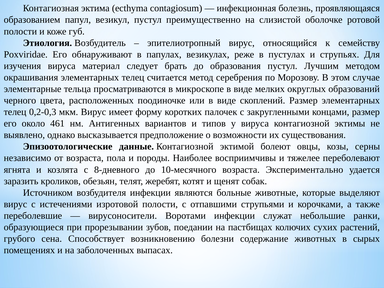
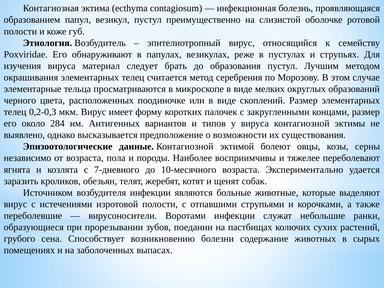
461: 461 -> 284
8-дневного: 8-дневного -> 7-дневного
